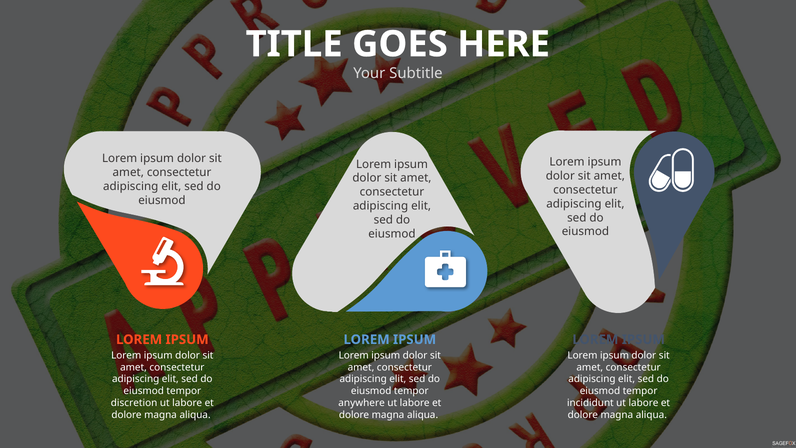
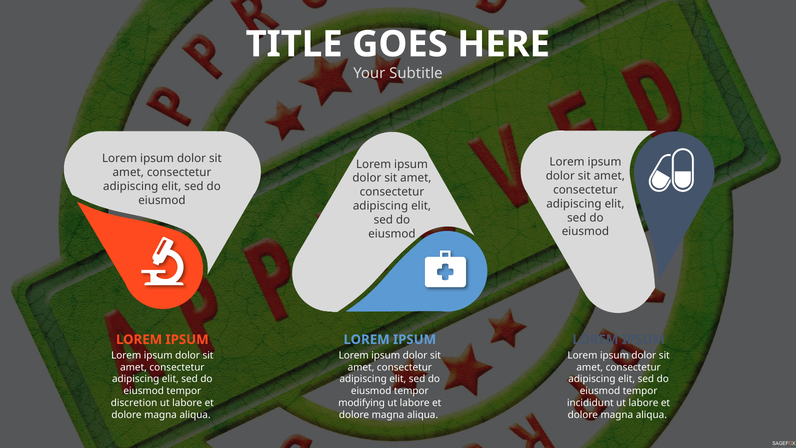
anywhere: anywhere -> modifying
